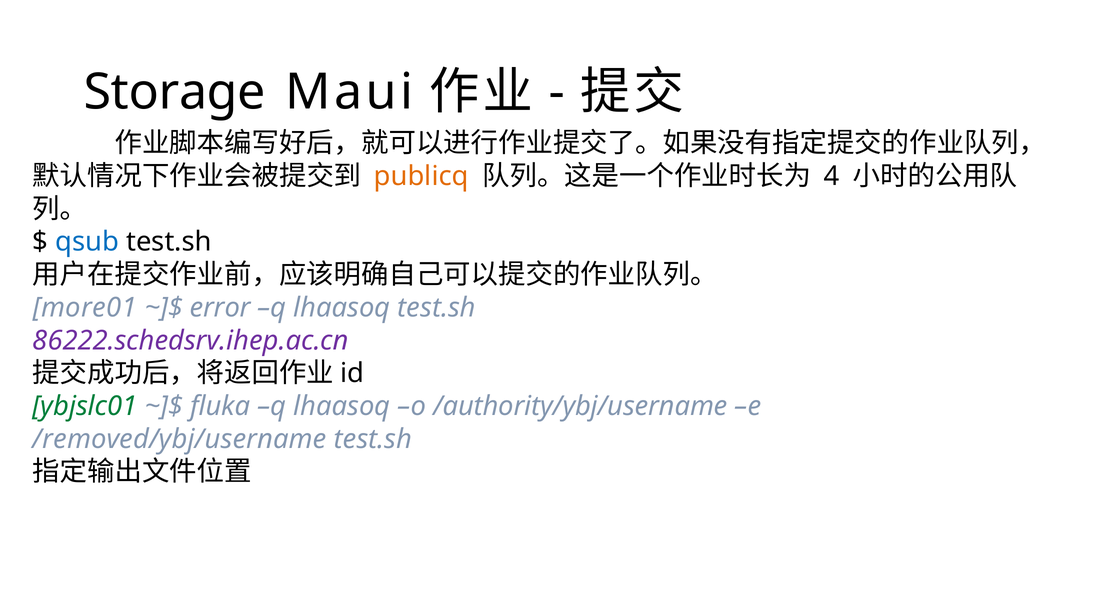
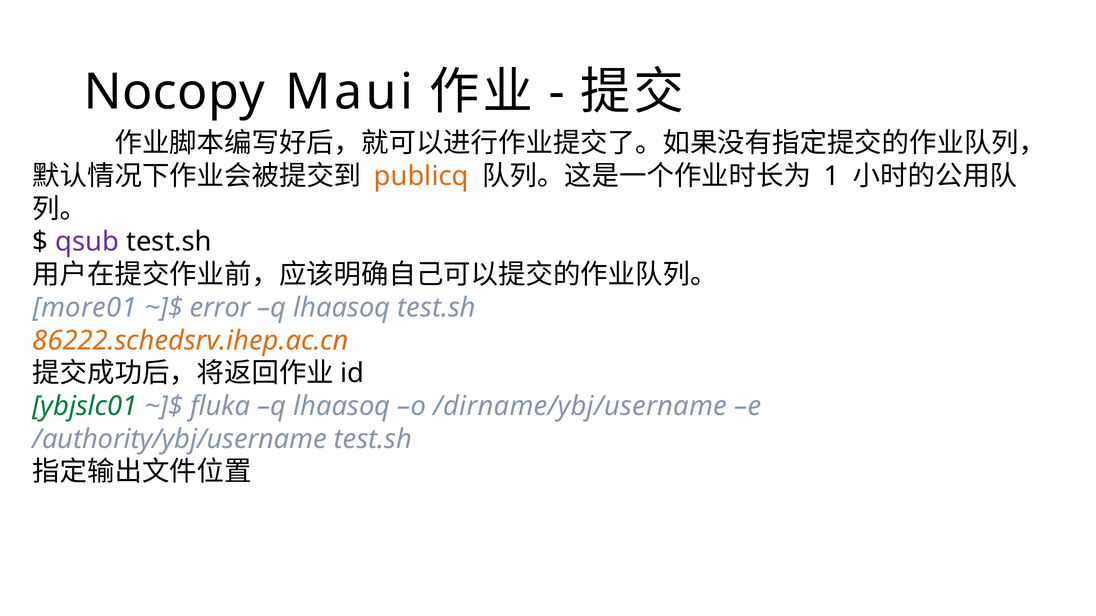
Storage: Storage -> Nocopy
4: 4 -> 1
qsub colour: blue -> purple
86222.schedsrv.ihep.ac.cn colour: purple -> orange
/authority/ybj/username: /authority/ybj/username -> /dirname/ybj/username
/removed/ybj/username: /removed/ybj/username -> /authority/ybj/username
